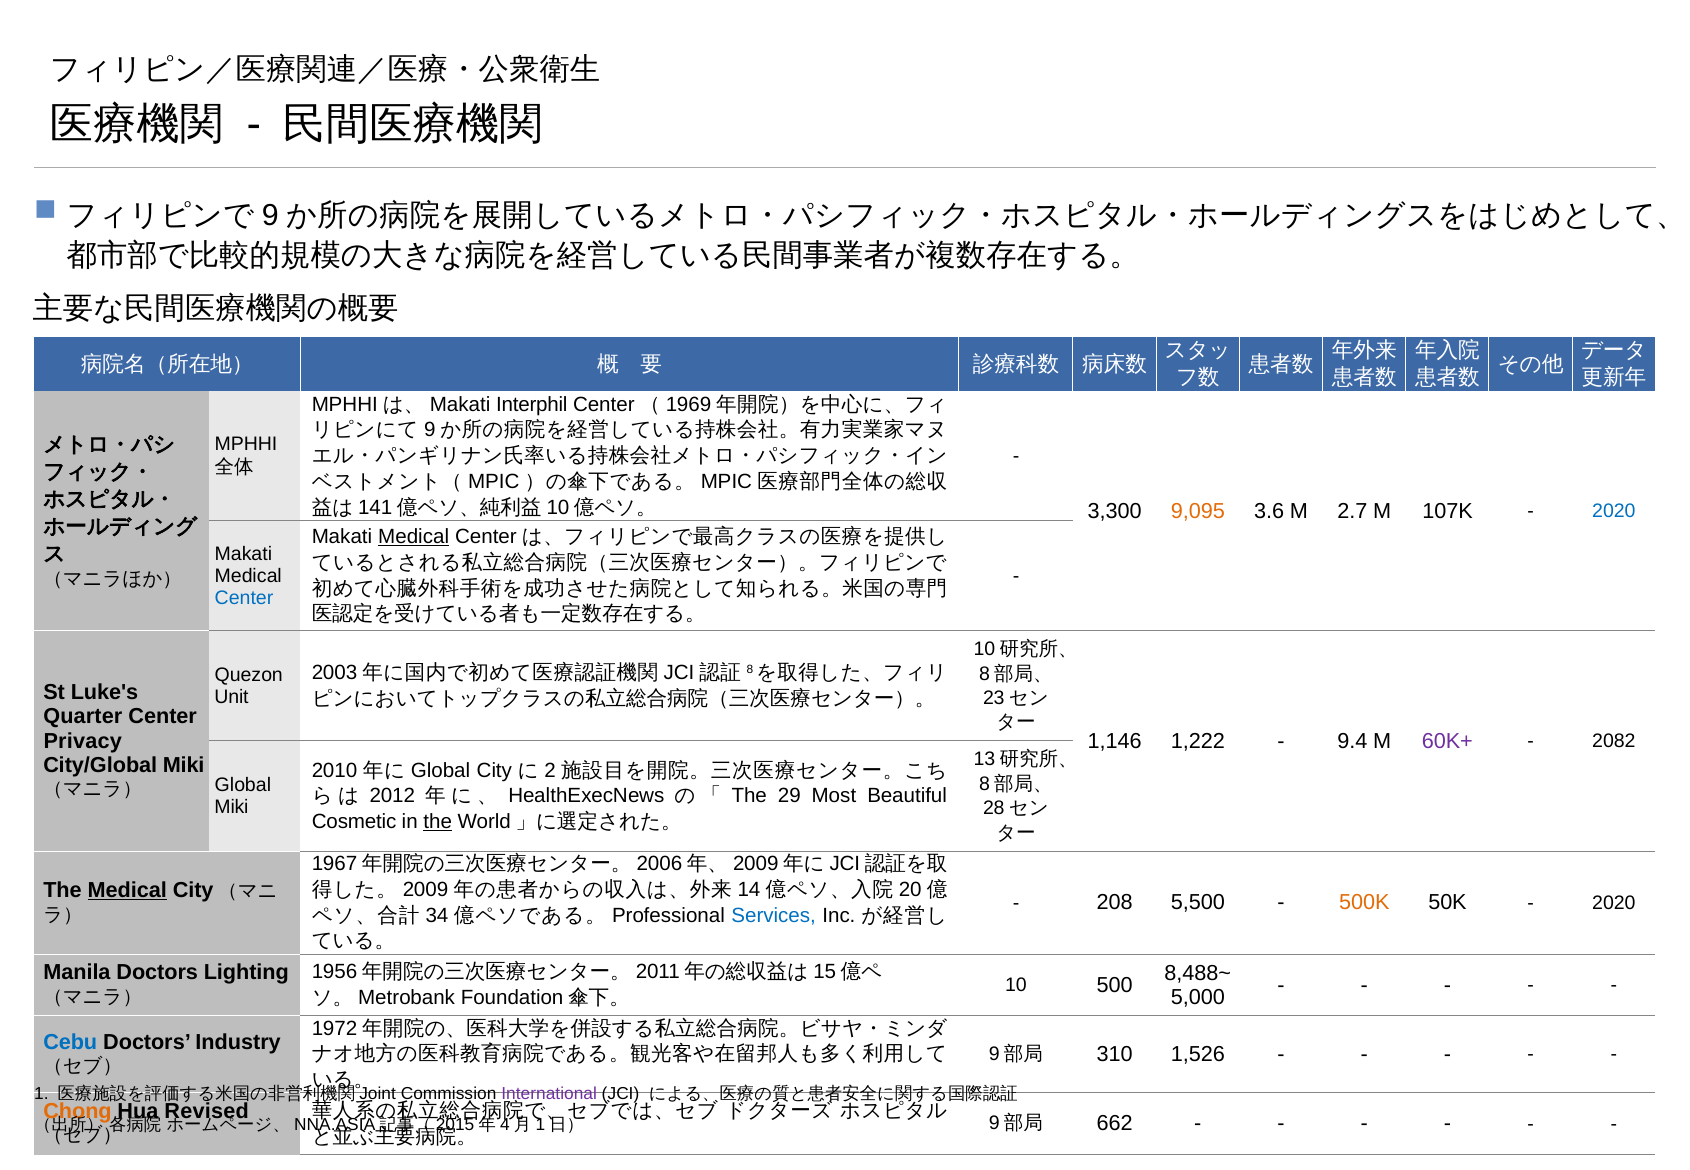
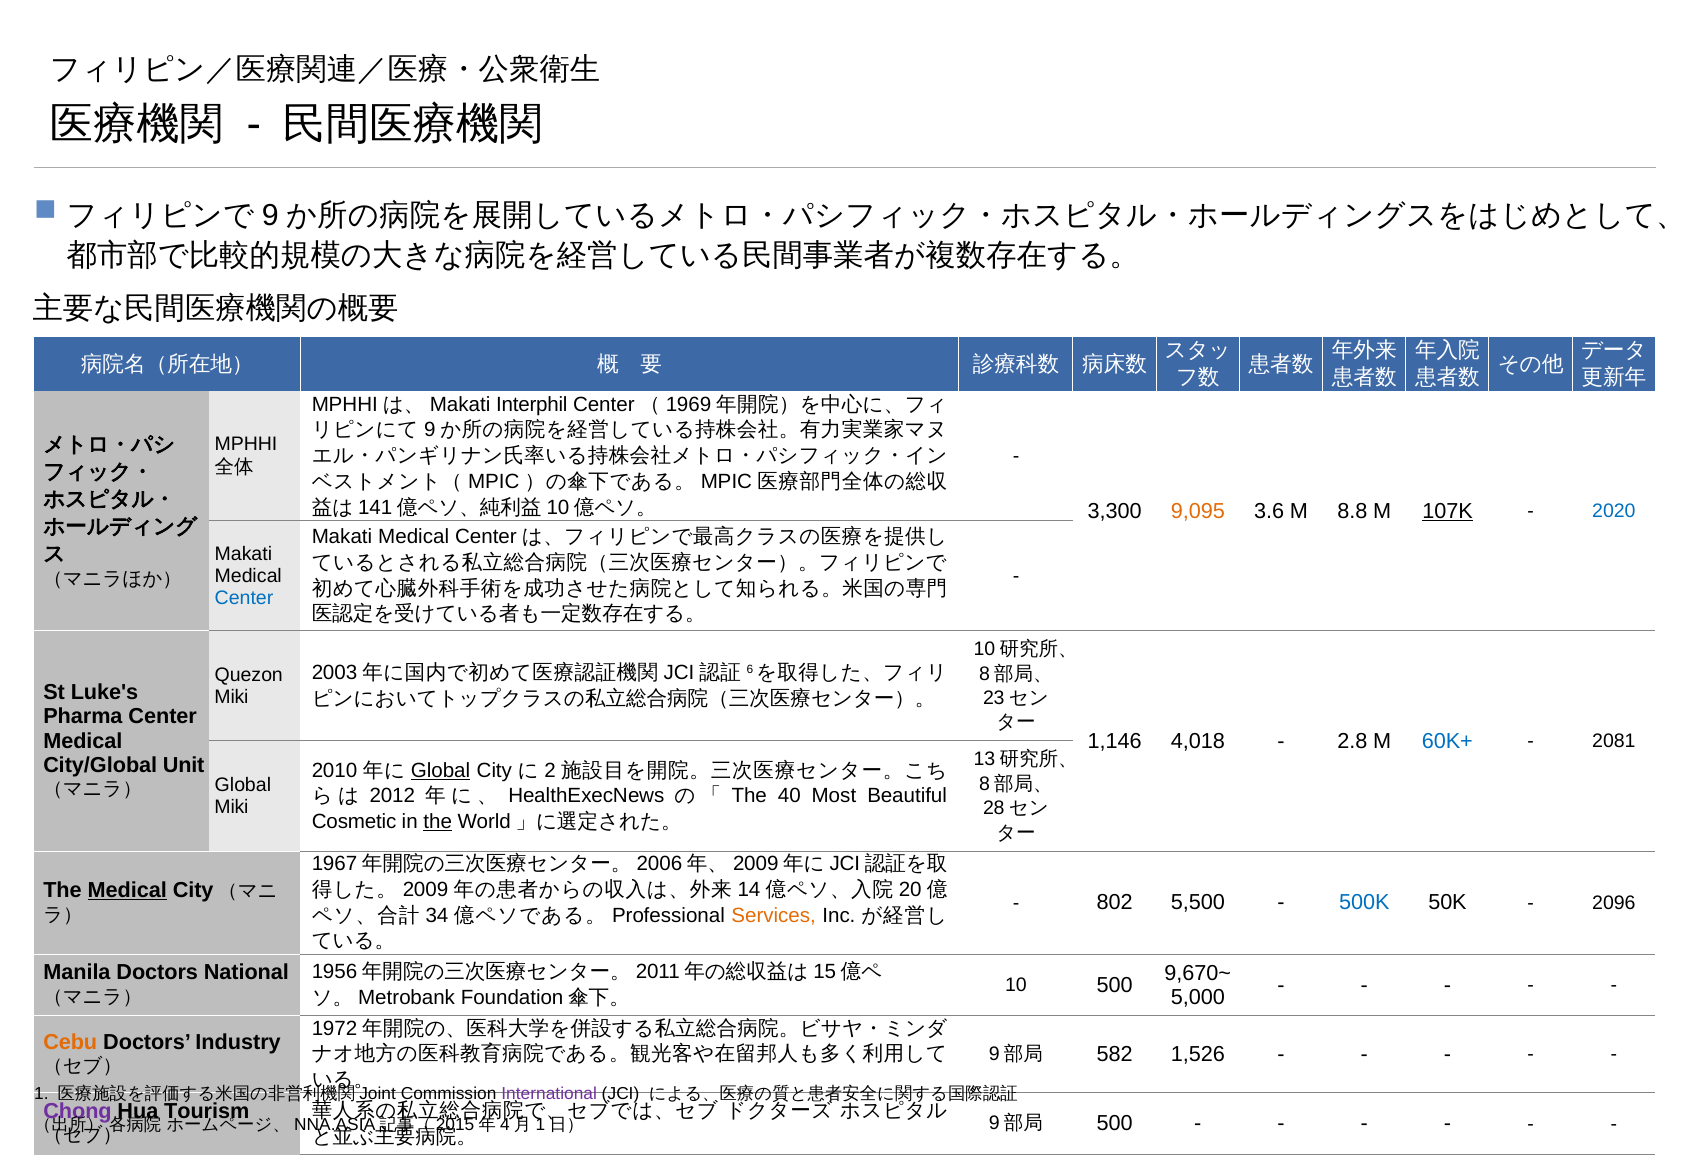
2.7: 2.7 -> 8.8
107K underline: none -> present
Medical at (414, 537) underline: present -> none
8: 8 -> 6
Unit at (232, 697): Unit -> Miki
Quarter: Quarter -> Pharma
Privacy at (83, 741): Privacy -> Medical
1,222: 1,222 -> 4,018
9.4: 9.4 -> 2.8
60K+ colour: purple -> blue
2082: 2082 -> 2081
City/Global Miki: Miki -> Unit
Global at (441, 770) underline: none -> present
29: 29 -> 40
208: 208 -> 802
500K colour: orange -> blue
2020 at (1614, 903): 2020 -> 2096
Services colour: blue -> orange
Lighting: Lighting -> National
8,488~: 8,488~ -> 9,670~
Cebu colour: blue -> orange
310: 310 -> 582
Chong colour: orange -> purple
Revised: Revised -> Tourism
662 at (1115, 1124): 662 -> 500
